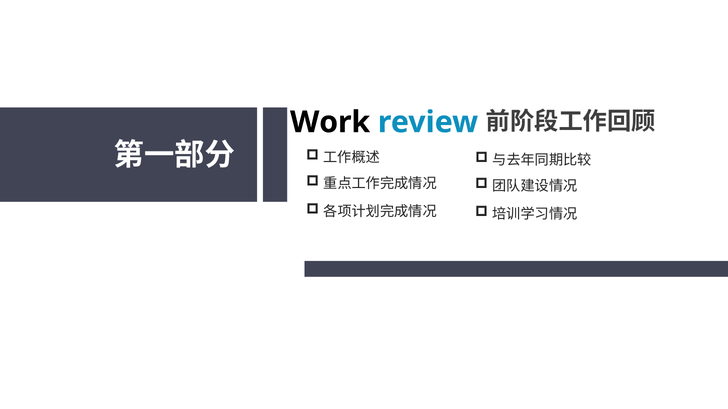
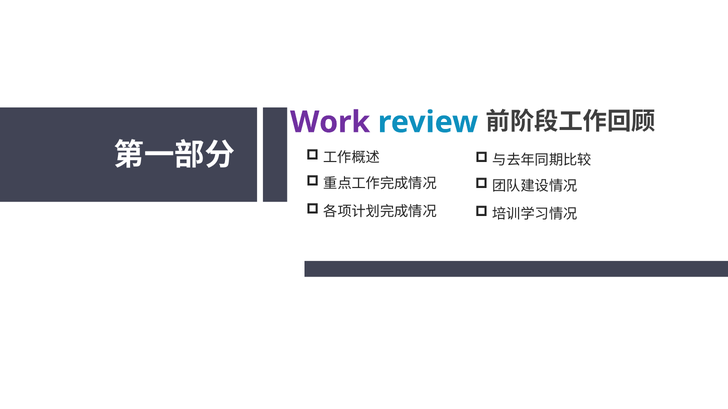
Work colour: black -> purple
